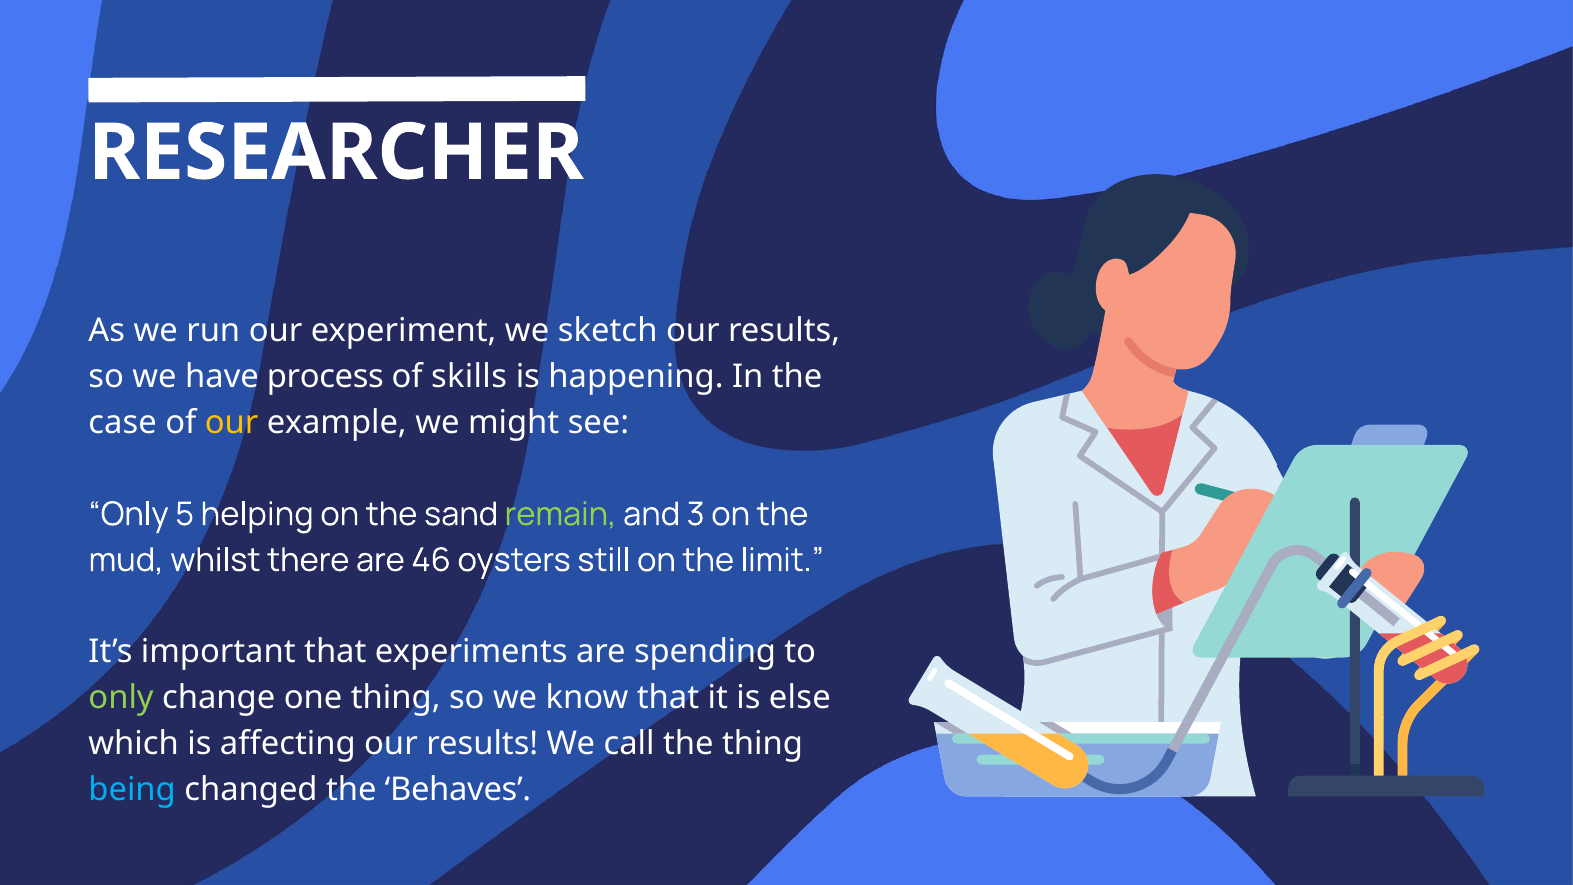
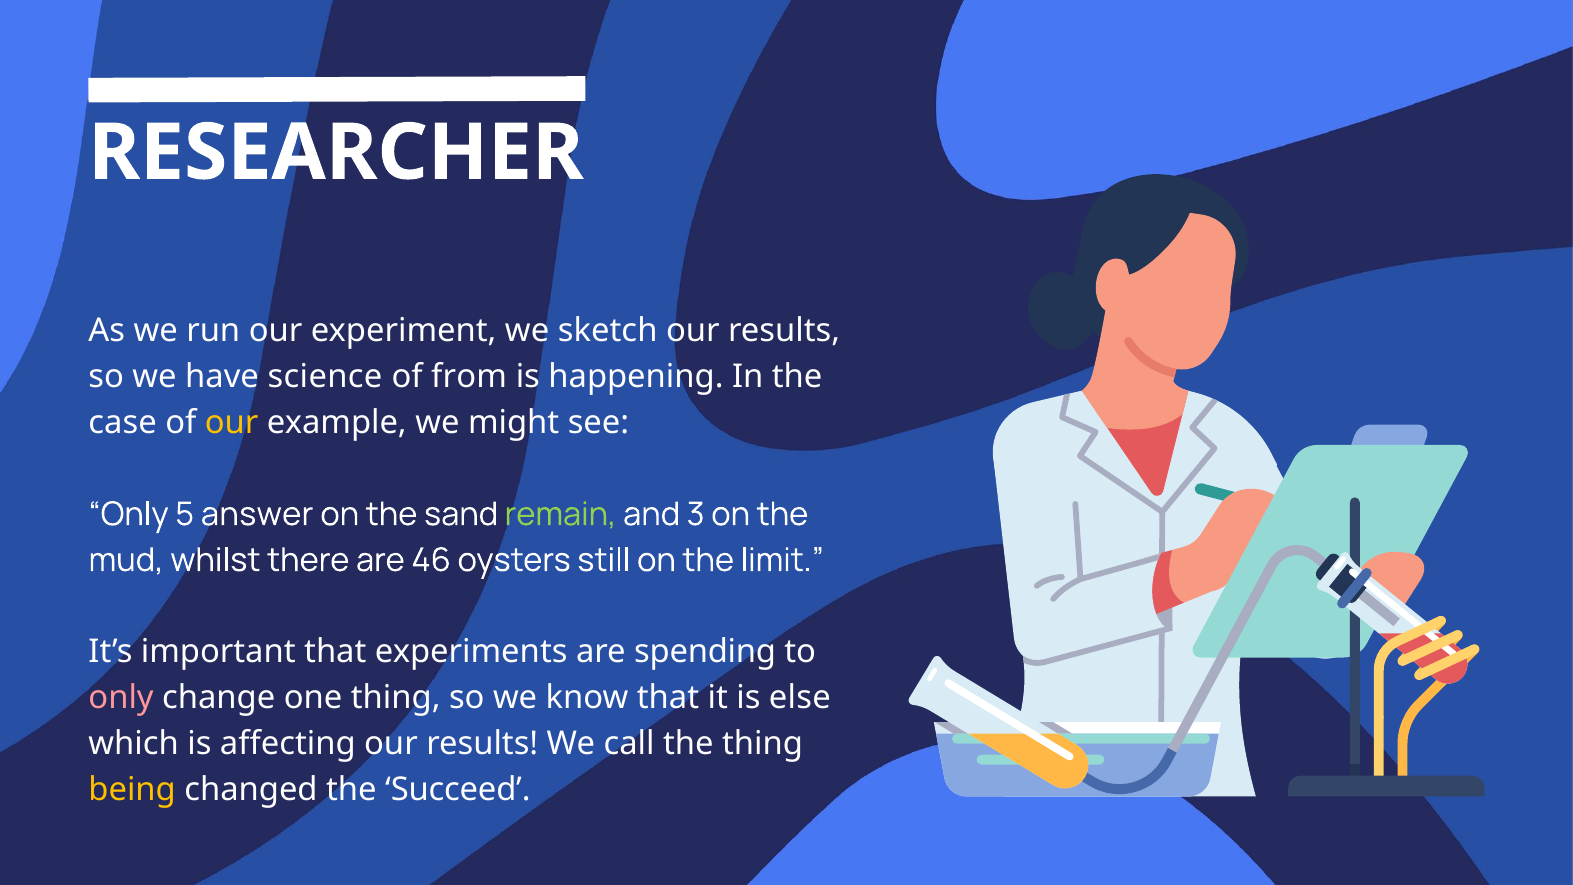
process: process -> science
skills: skills -> from
helping: helping -> answer
only at (121, 698) colour: light green -> pink
being colour: light blue -> yellow
Behaves: Behaves -> Succeed
